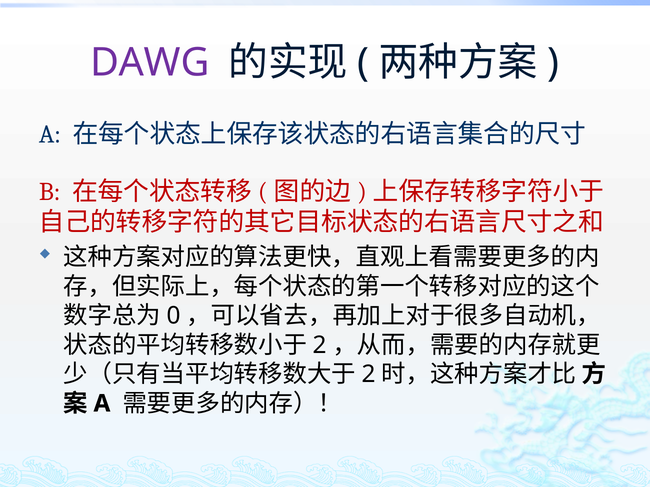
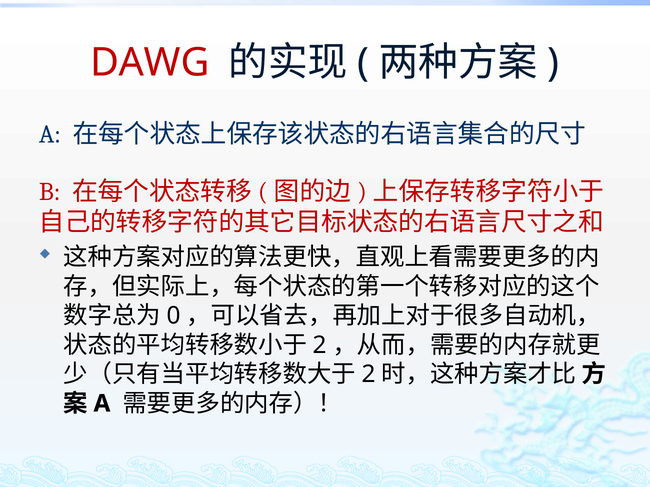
DAWG colour: purple -> red
